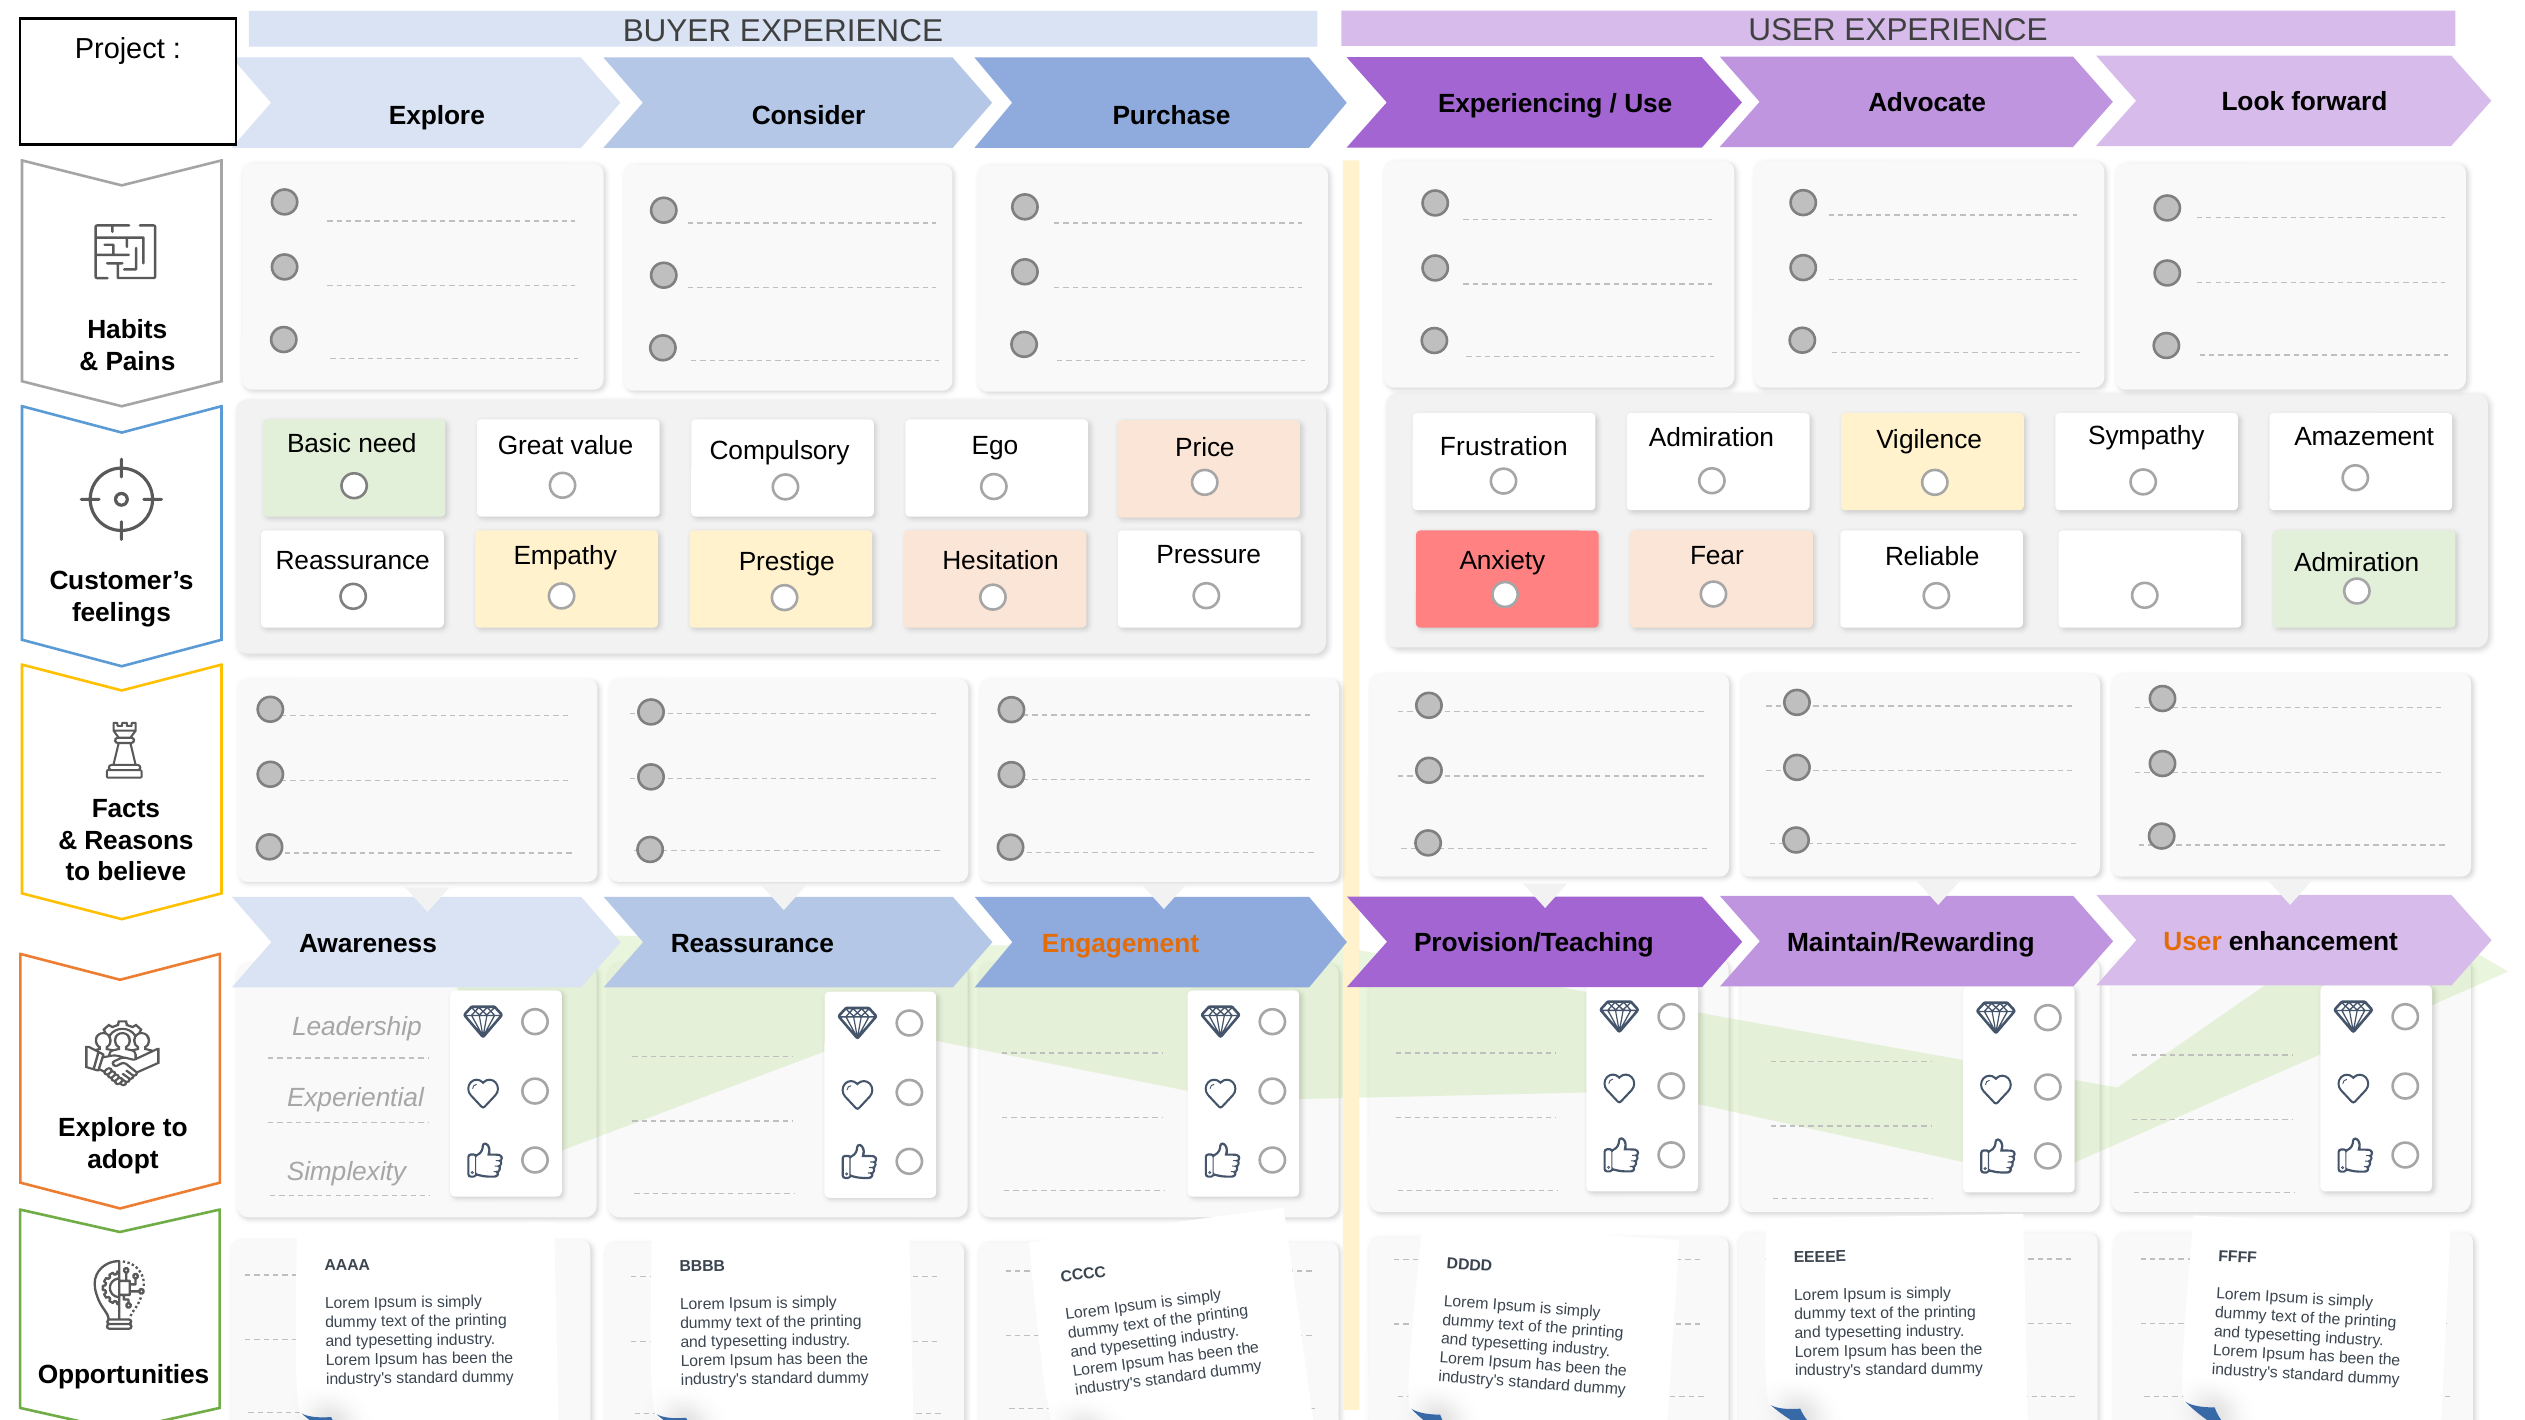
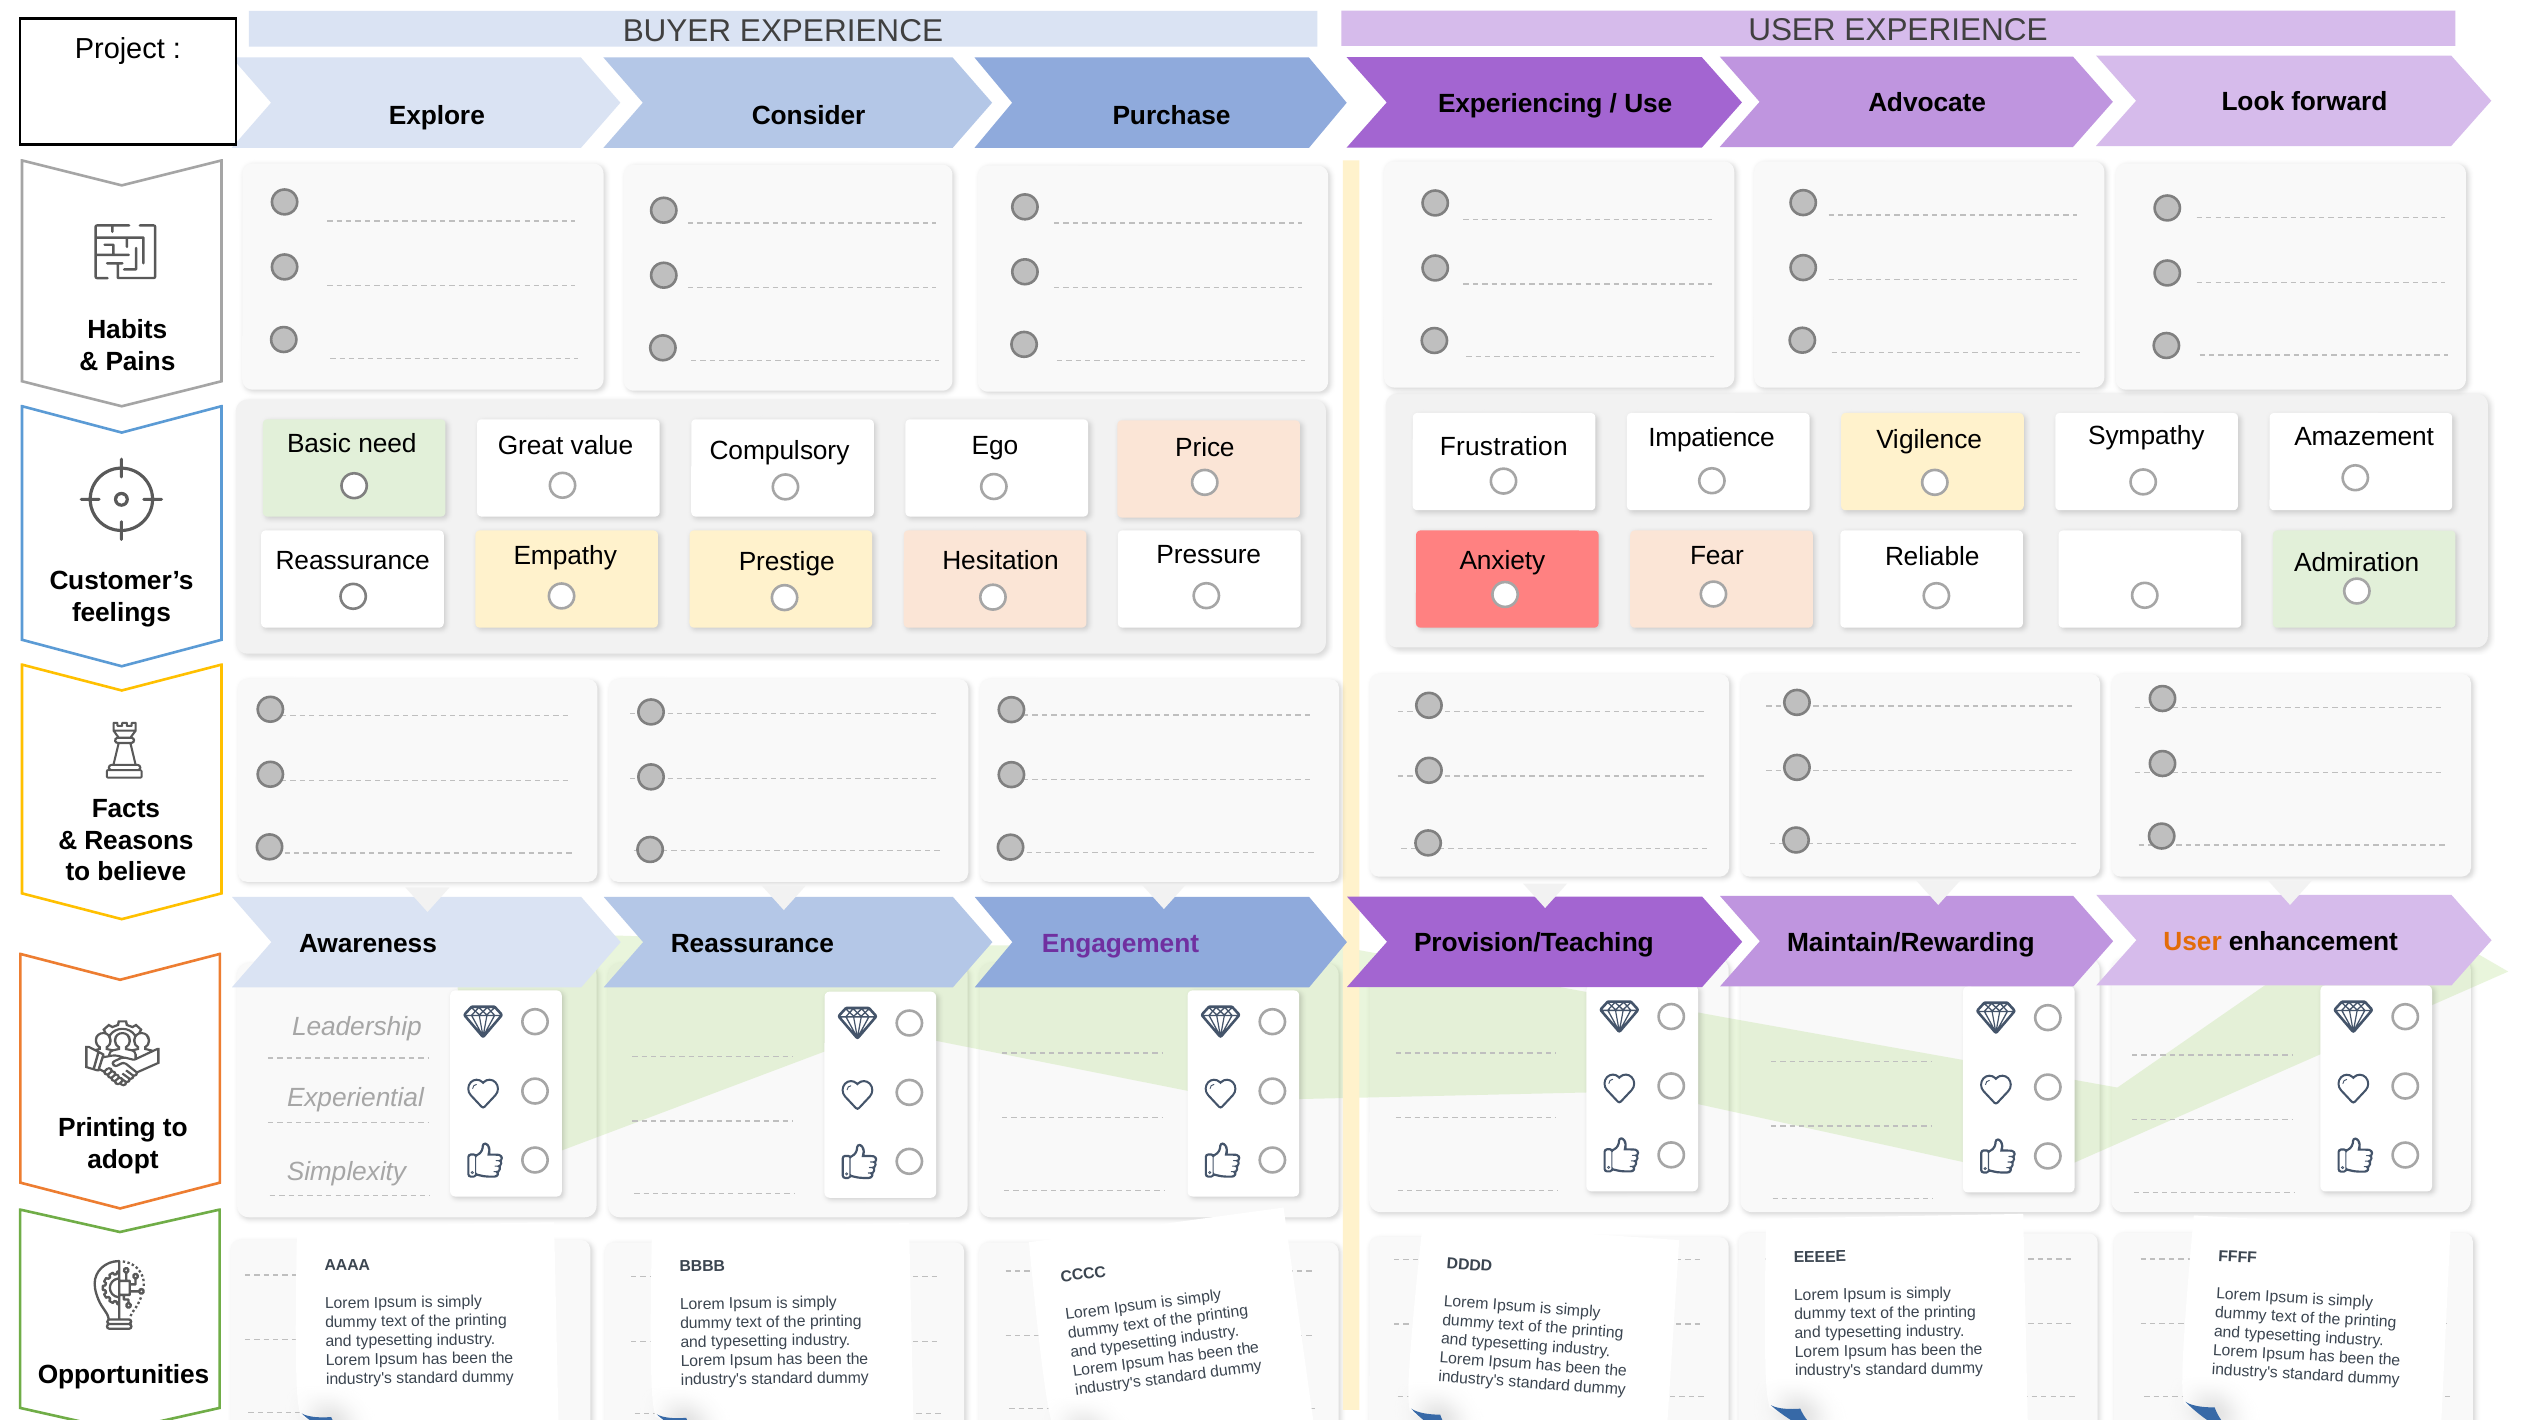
Admiration at (1711, 438): Admiration -> Impatience
Engagement colour: orange -> purple
Explore at (107, 1128): Explore -> Printing
